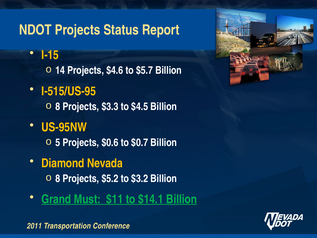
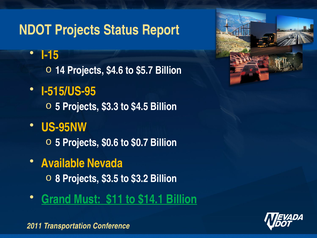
8 at (58, 106): 8 -> 5
Diamond: Diamond -> Available
$5.2: $5.2 -> $3.5
